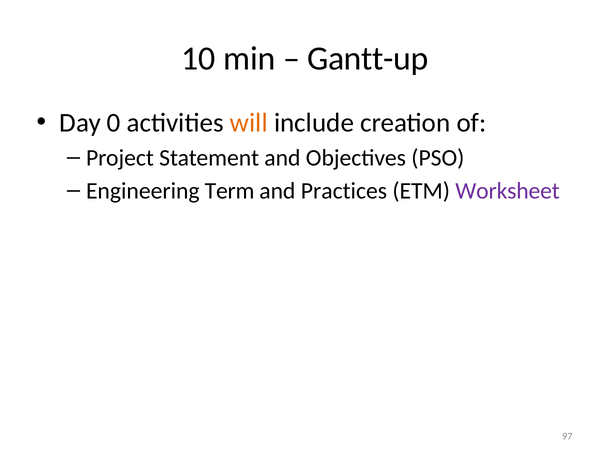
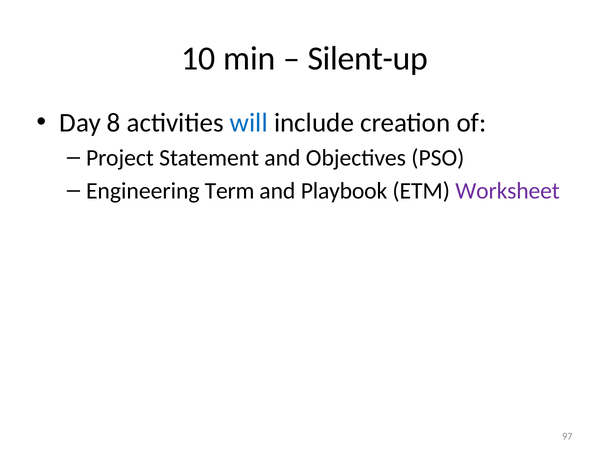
Gantt-up: Gantt-up -> Silent-up
0: 0 -> 8
will colour: orange -> blue
Practices: Practices -> Playbook
